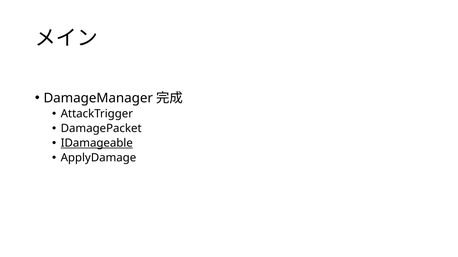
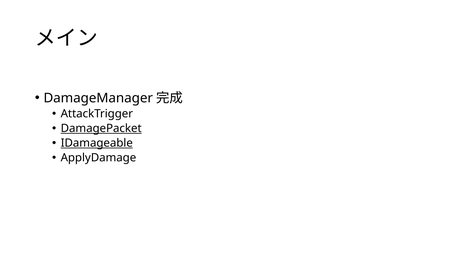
DamagePacket underline: none -> present
